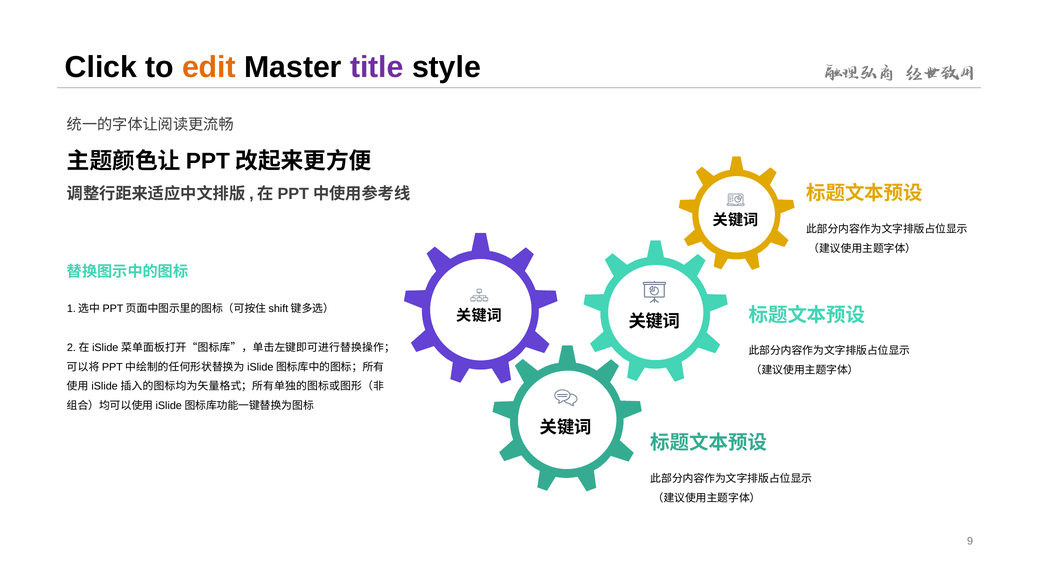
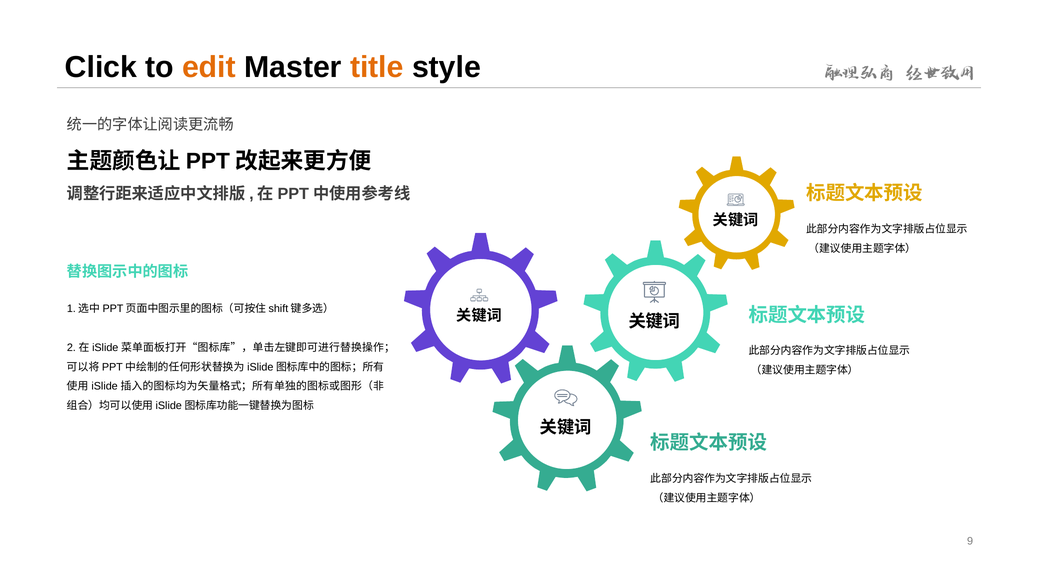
title colour: purple -> orange
